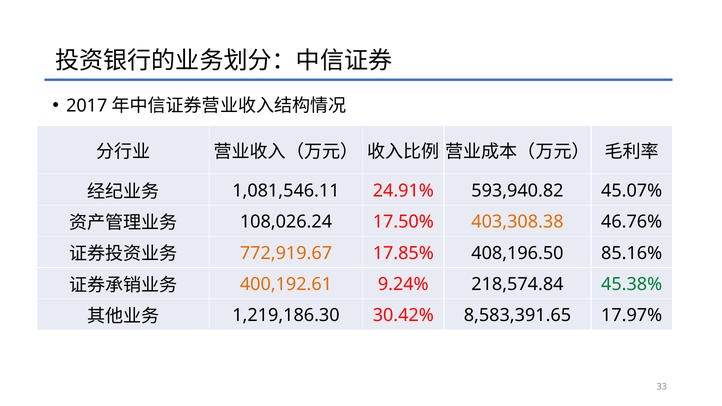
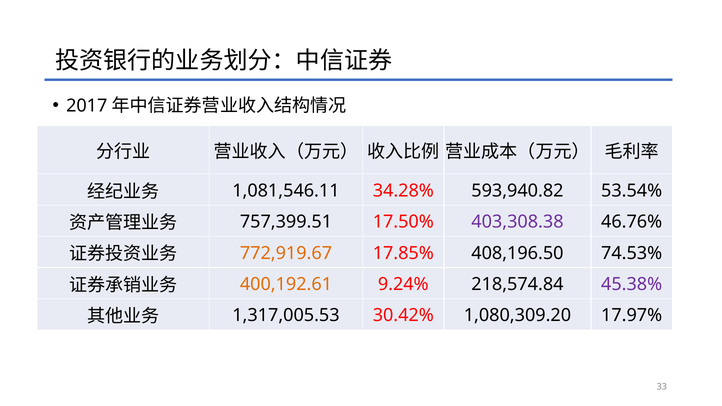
24.91%: 24.91% -> 34.28%
45.07%: 45.07% -> 53.54%
108,026.24: 108,026.24 -> 757,399.51
403,308.38 colour: orange -> purple
85.16%: 85.16% -> 74.53%
45.38% colour: green -> purple
1,219,186.30: 1,219,186.30 -> 1,317,005.53
8,583,391.65: 8,583,391.65 -> 1,080,309.20
